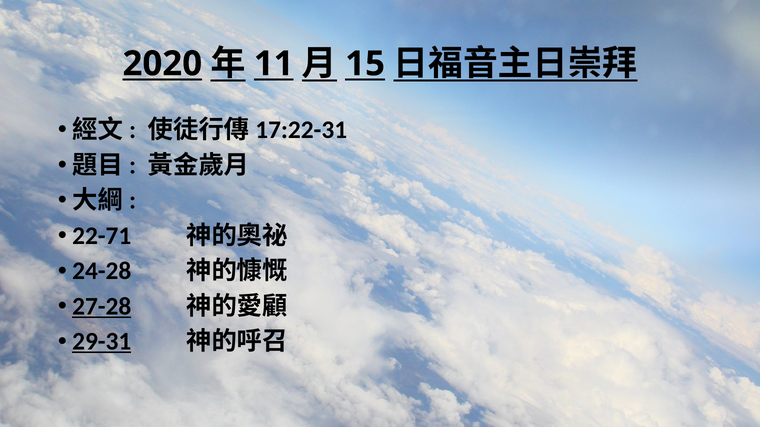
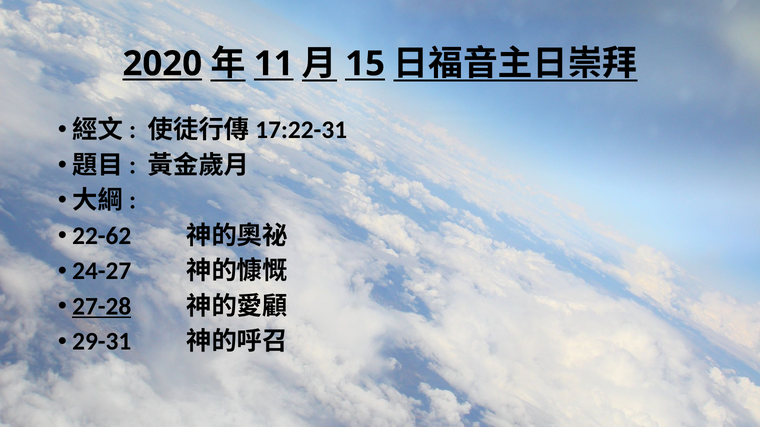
22-71: 22-71 -> 22-62
24-28: 24-28 -> 24-27
29-31 underline: present -> none
